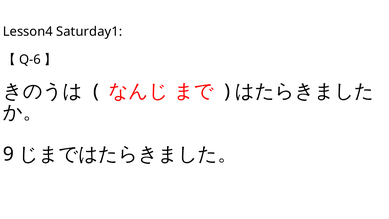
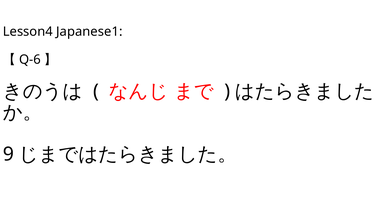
Saturday1: Saturday1 -> Japanese1
